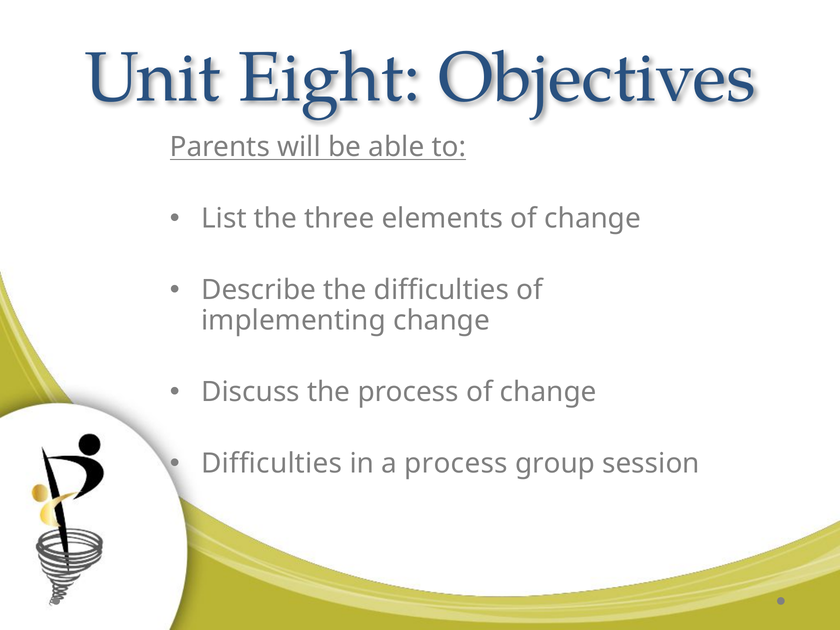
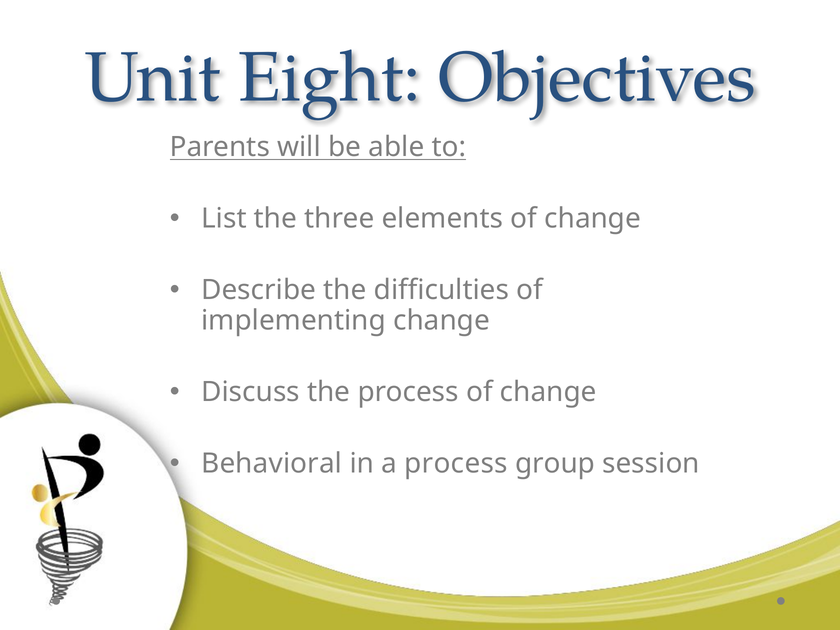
Difficulties at (272, 464): Difficulties -> Behavioral
